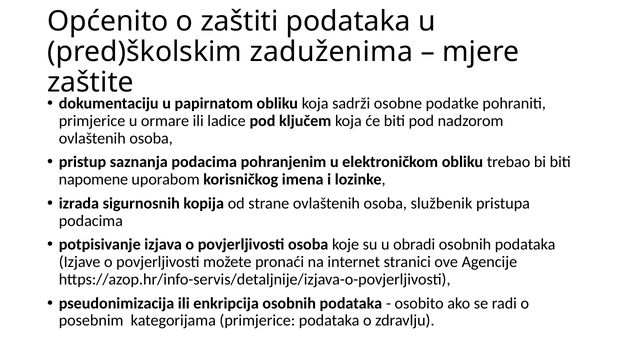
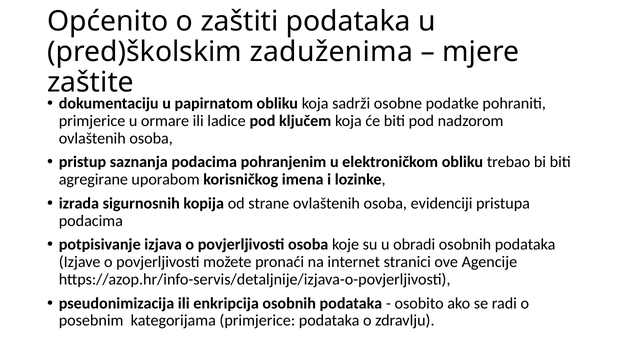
napomene: napomene -> agregirane
službenik: službenik -> evidenciji
